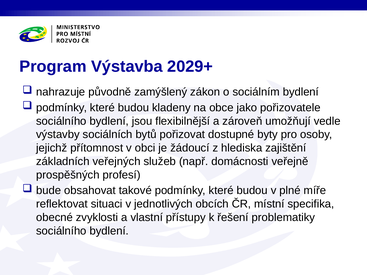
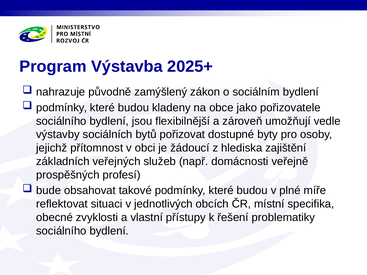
2029+: 2029+ -> 2025+
